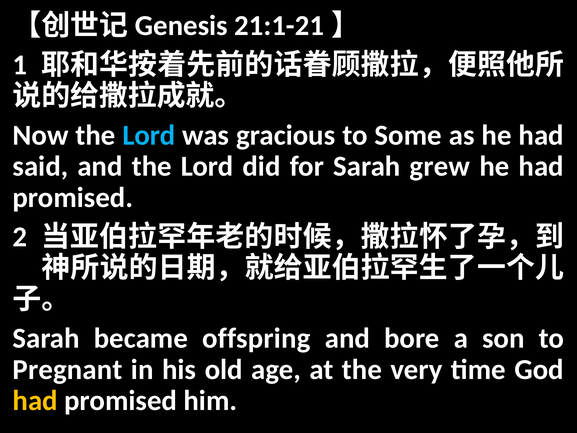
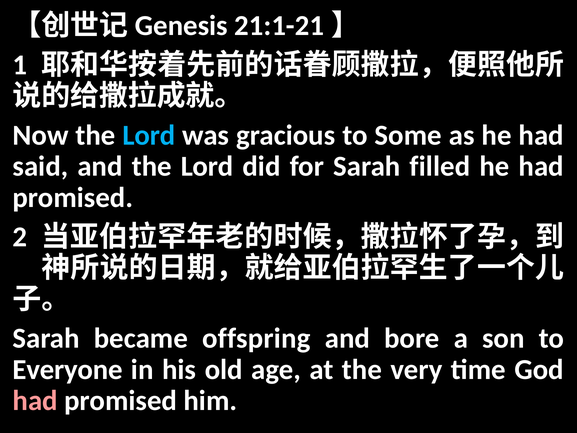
grew: grew -> filled
Pregnant: Pregnant -> Everyone
had at (35, 401) colour: yellow -> pink
